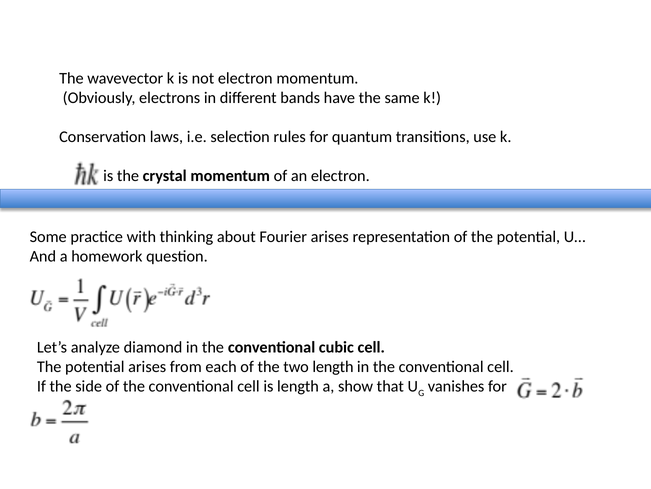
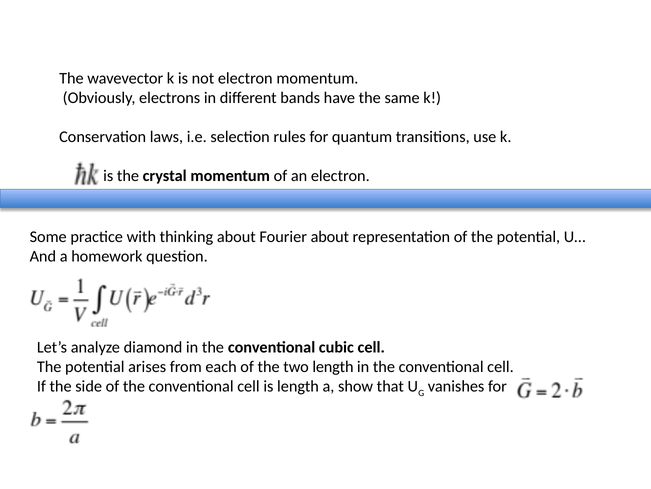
Fourier arises: arises -> about
